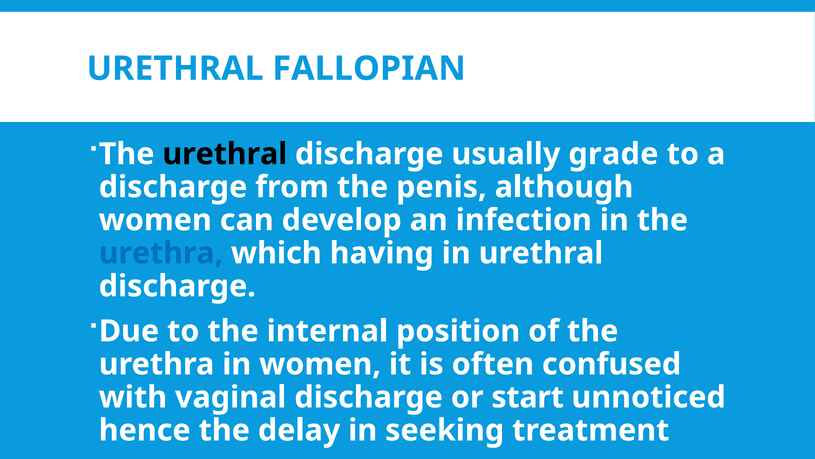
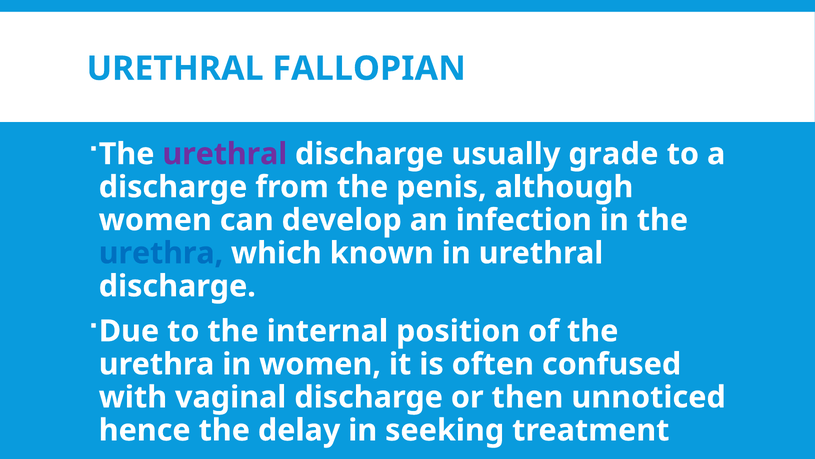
urethral at (225, 154) colour: black -> purple
having: having -> known
start: start -> then
